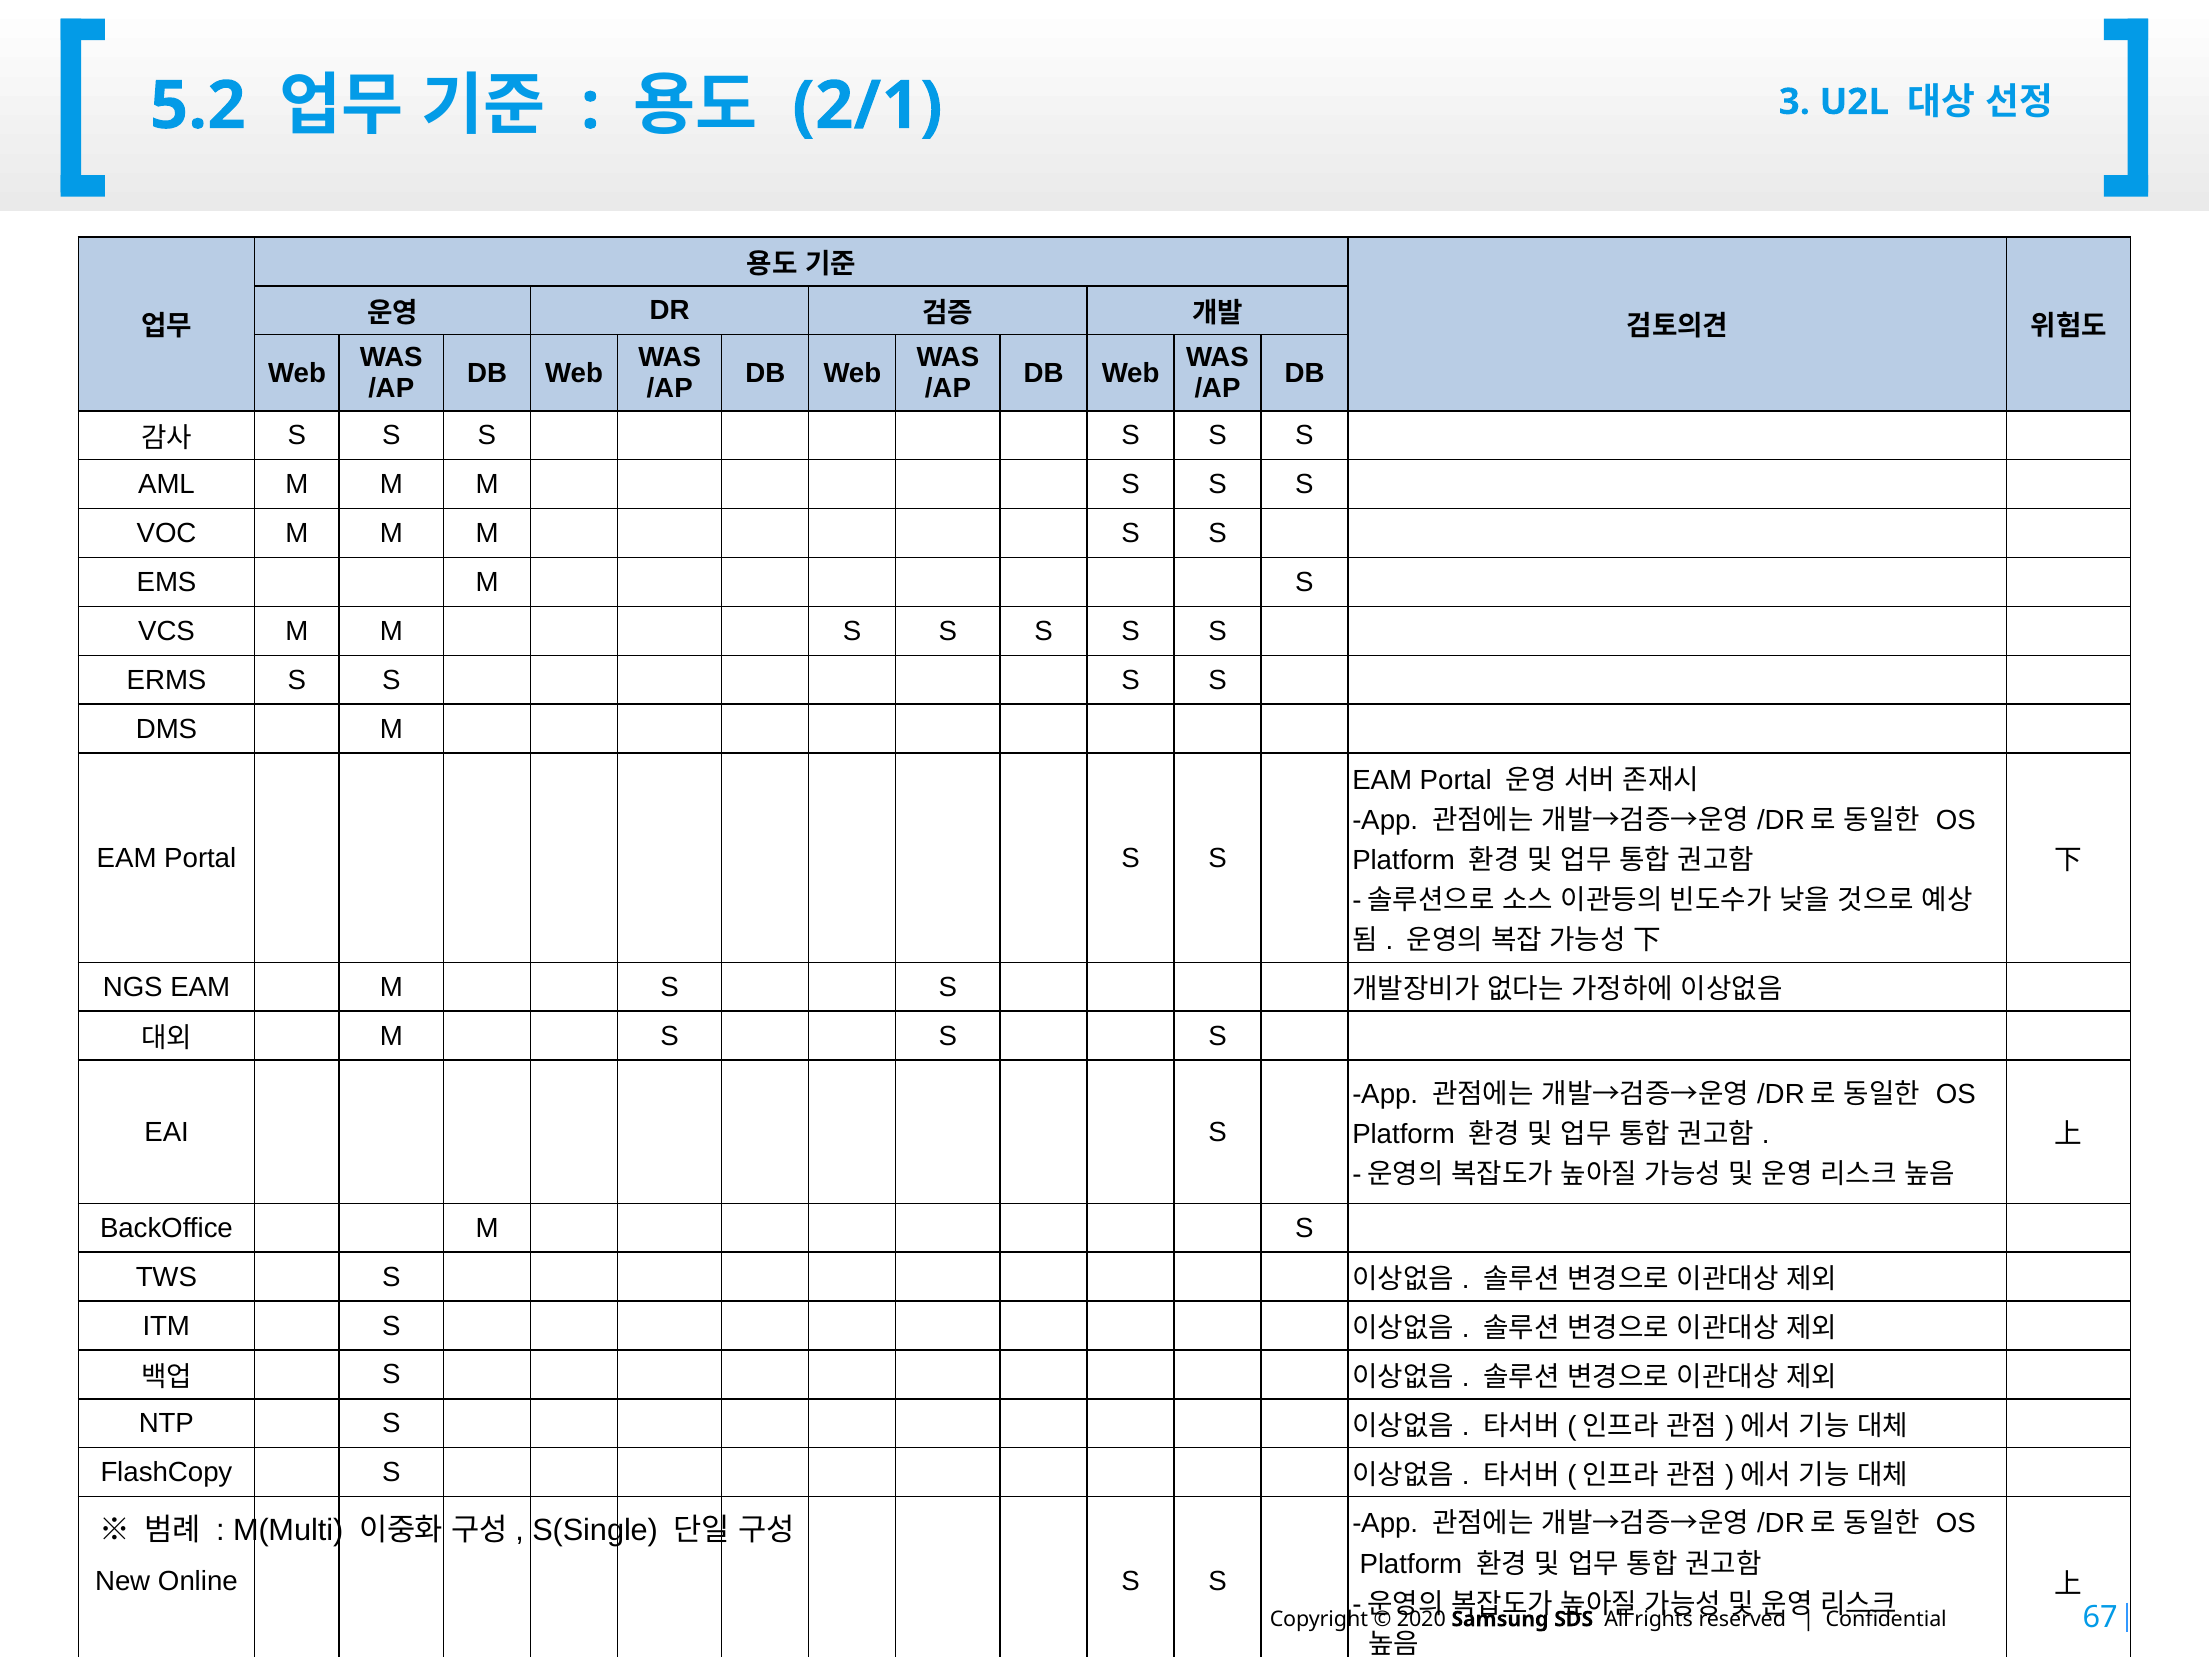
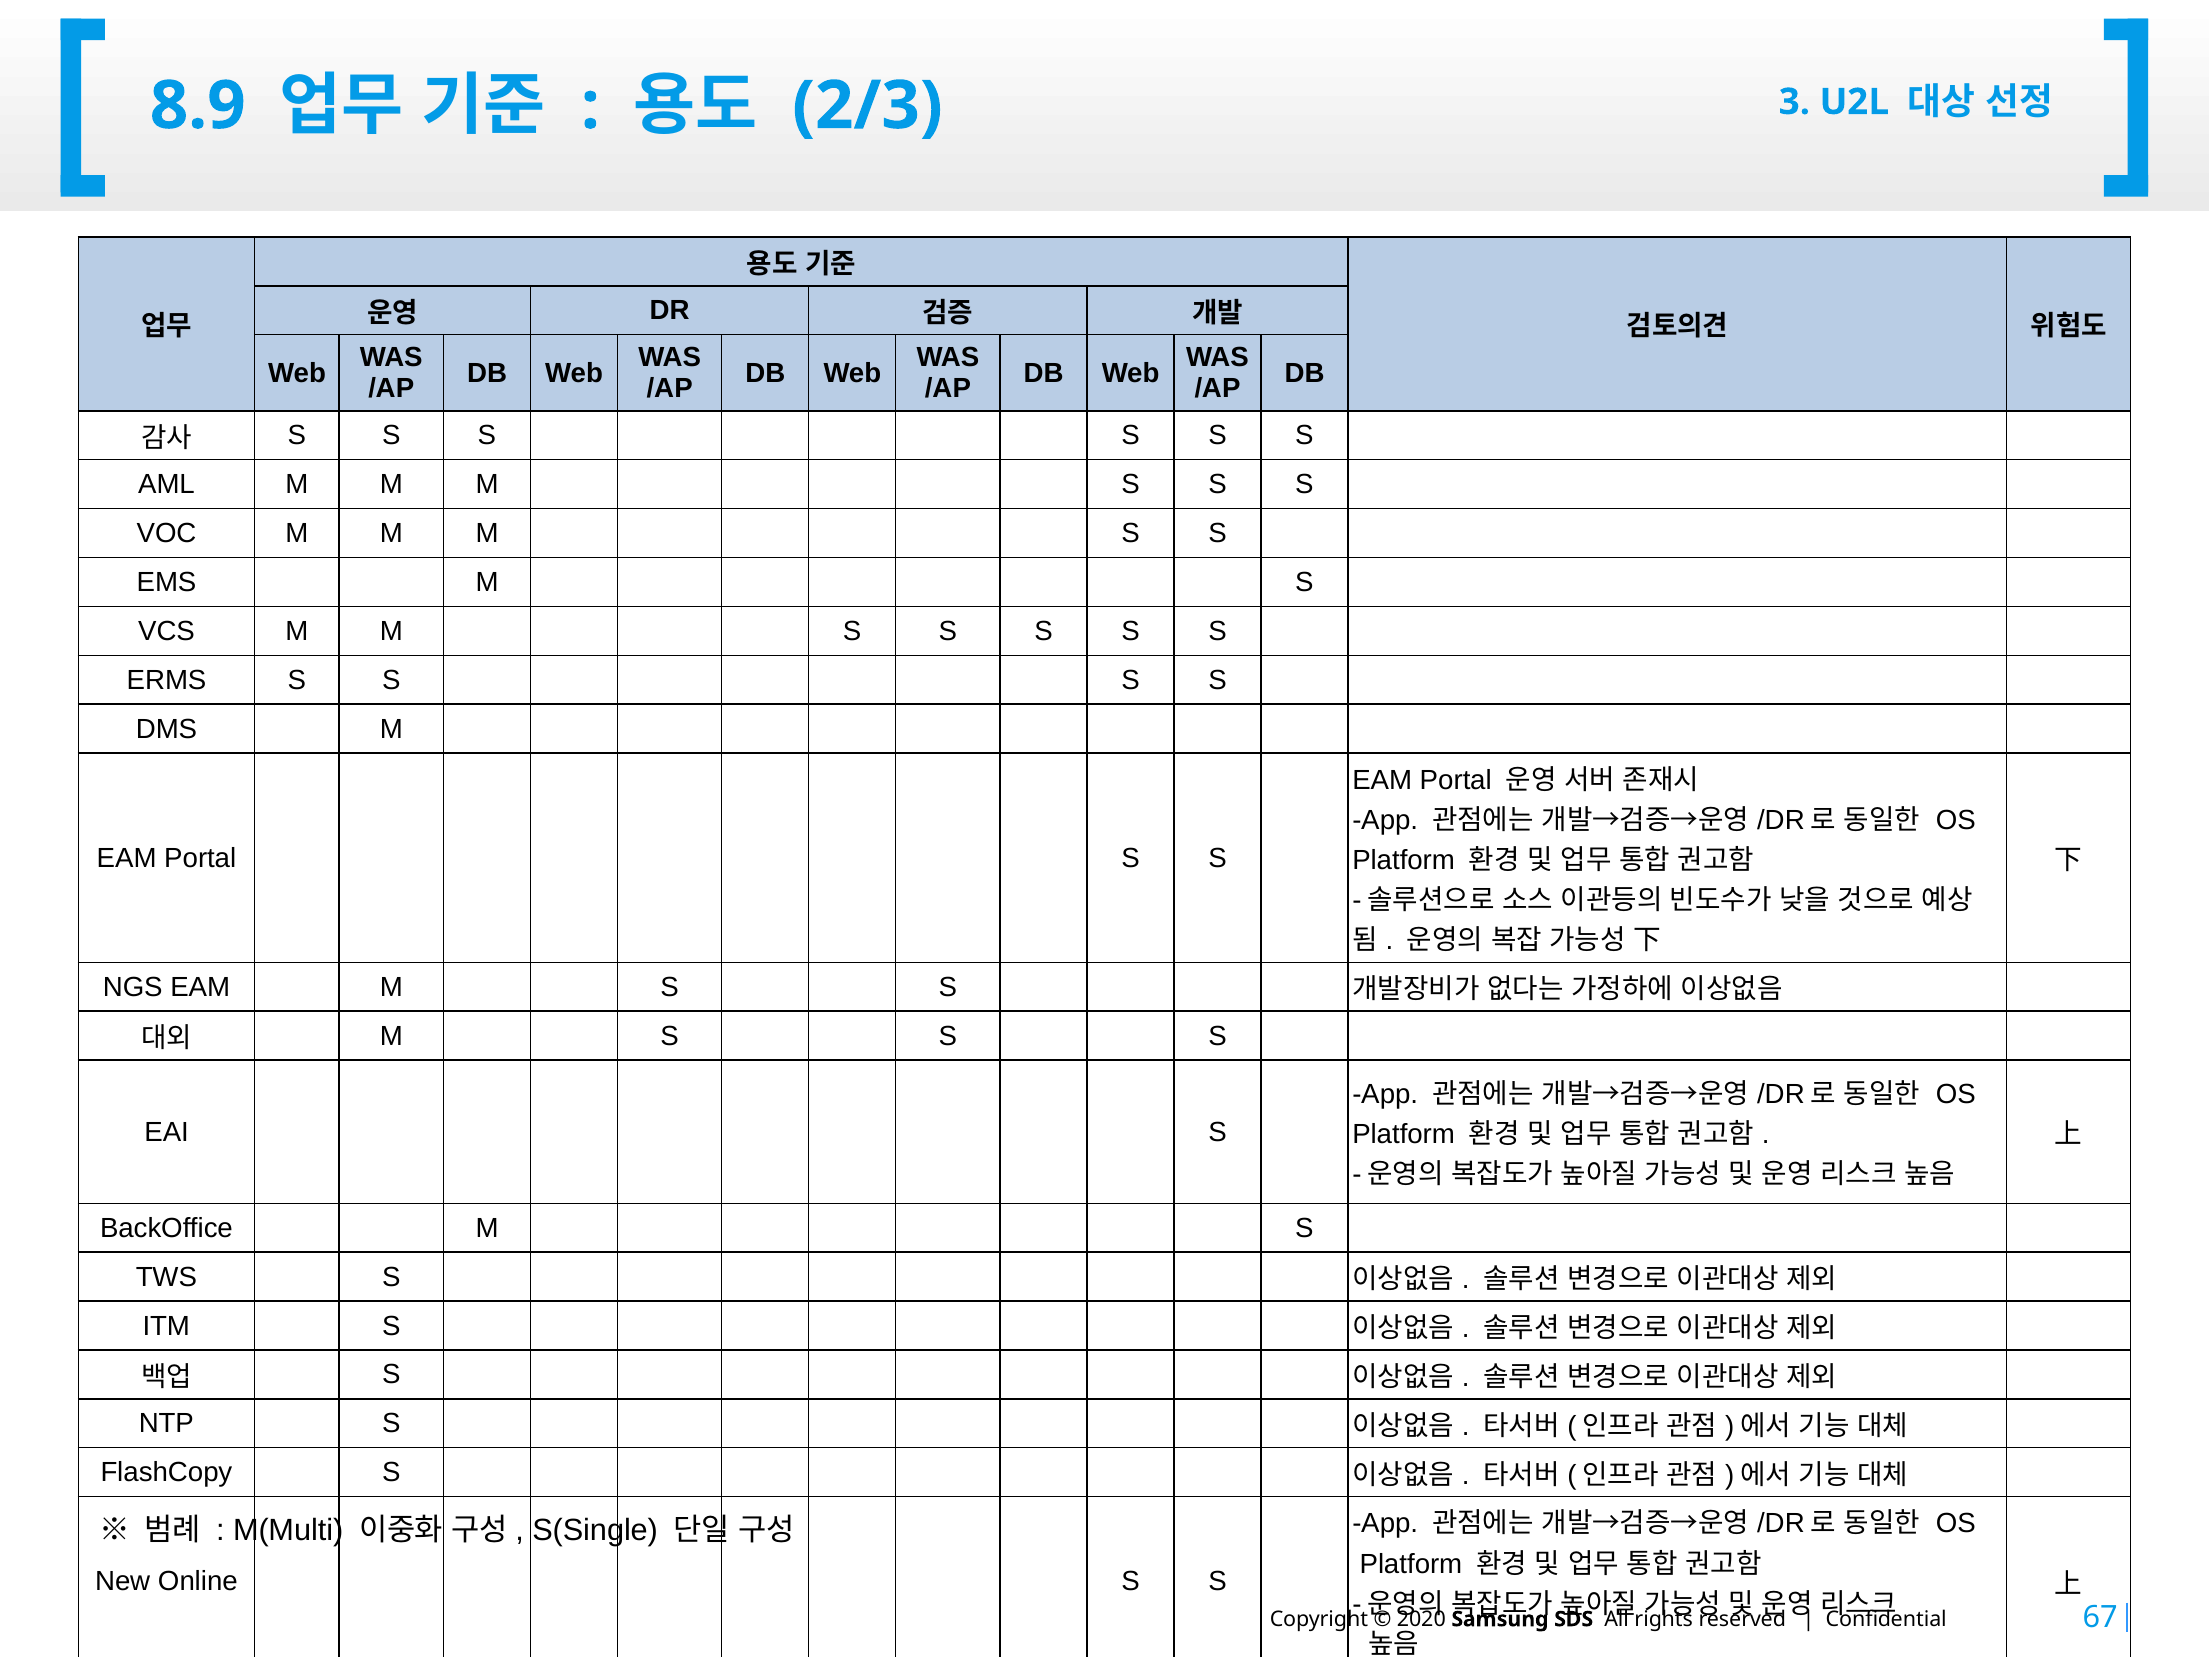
5.2: 5.2 -> 8.9
2/1: 2/1 -> 2/3
